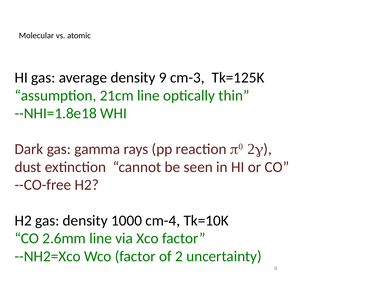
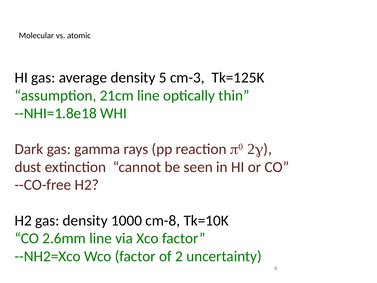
9: 9 -> 5
cm-4: cm-4 -> cm-8
